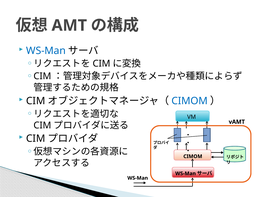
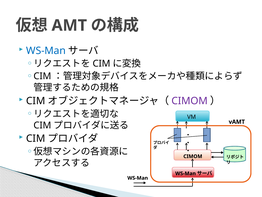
CIMOM at (190, 101) colour: blue -> purple
